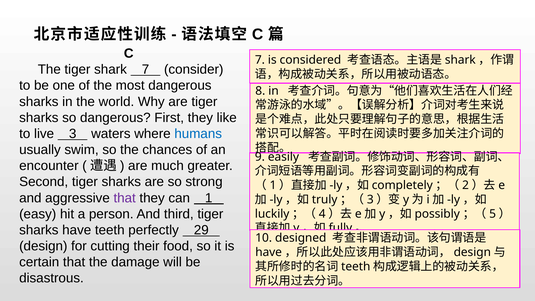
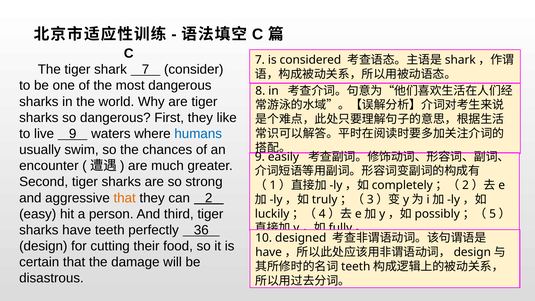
live 3: 3 -> 9
that at (125, 198) colour: purple -> orange
1: 1 -> 2
29: 29 -> 36
